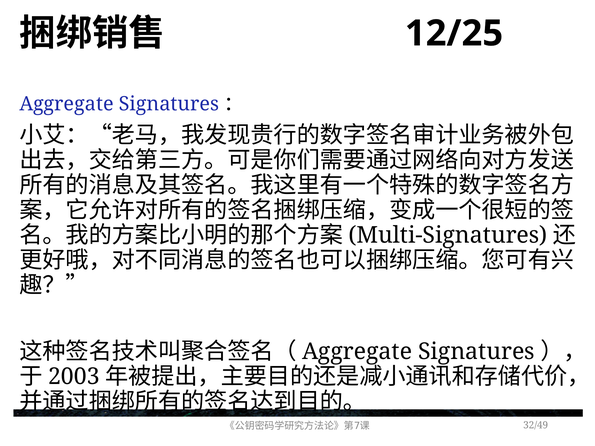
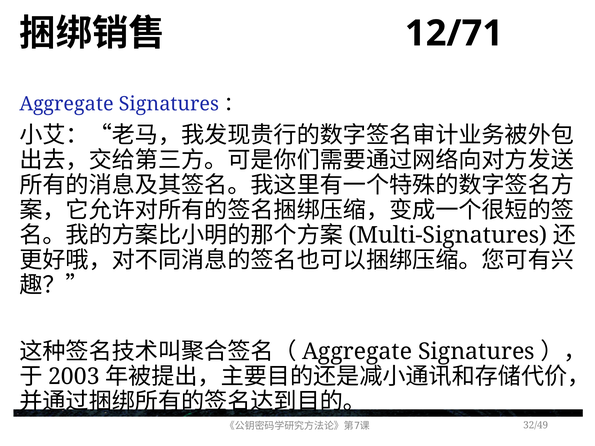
12/25: 12/25 -> 12/71
